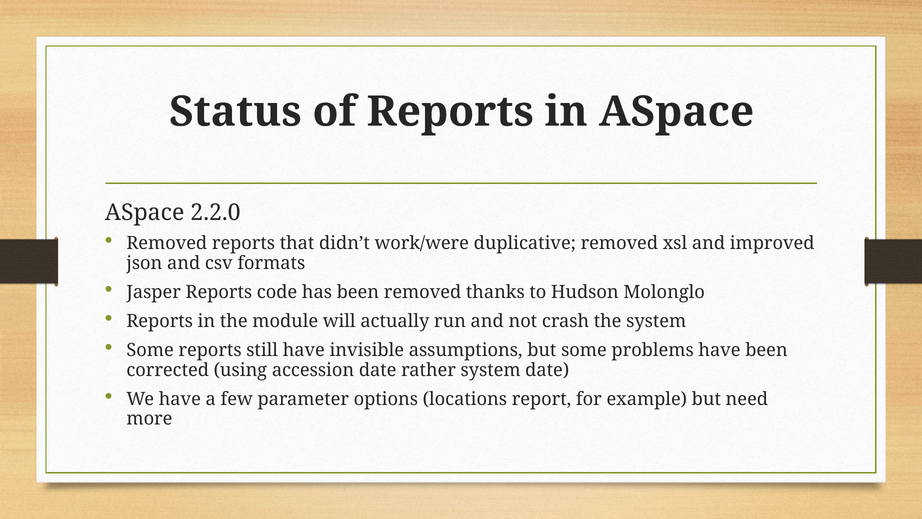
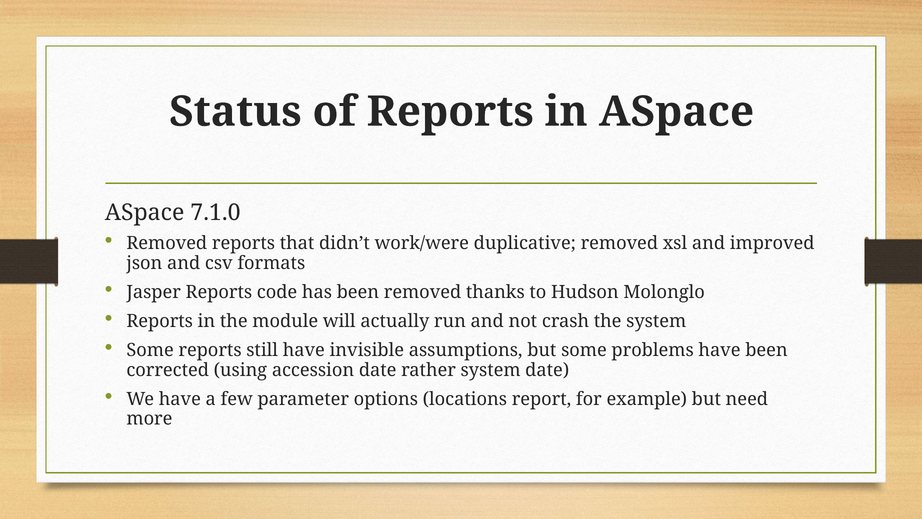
2.2.0: 2.2.0 -> 7.1.0
